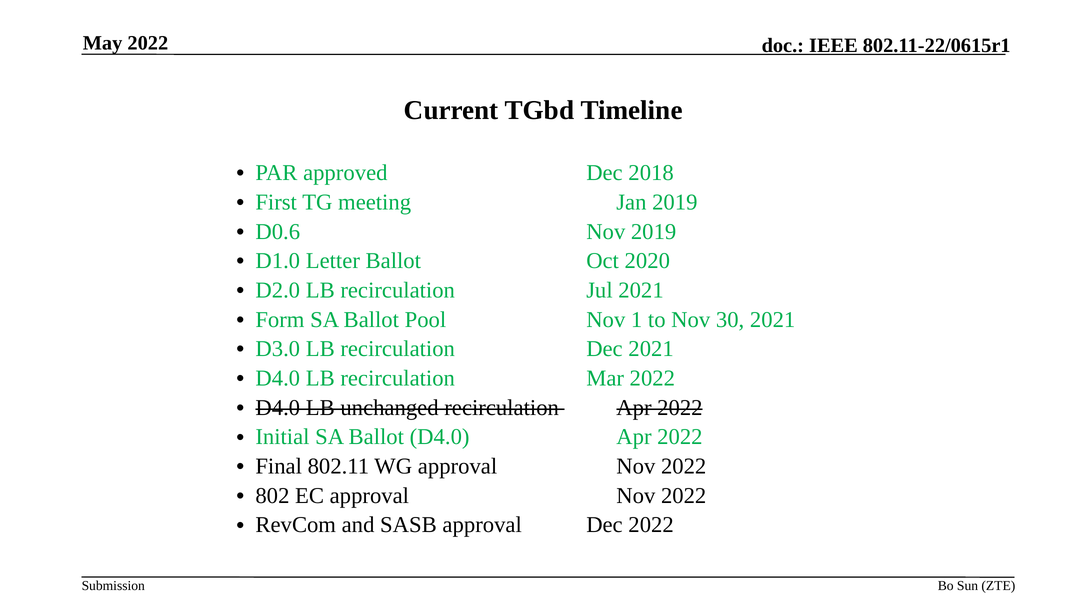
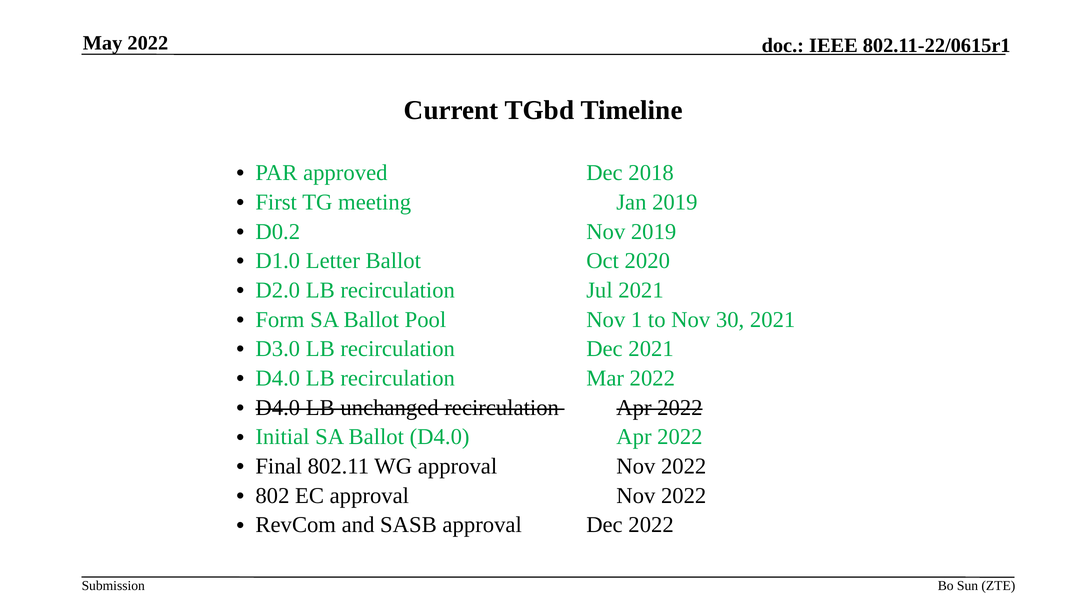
D0.6: D0.6 -> D0.2
